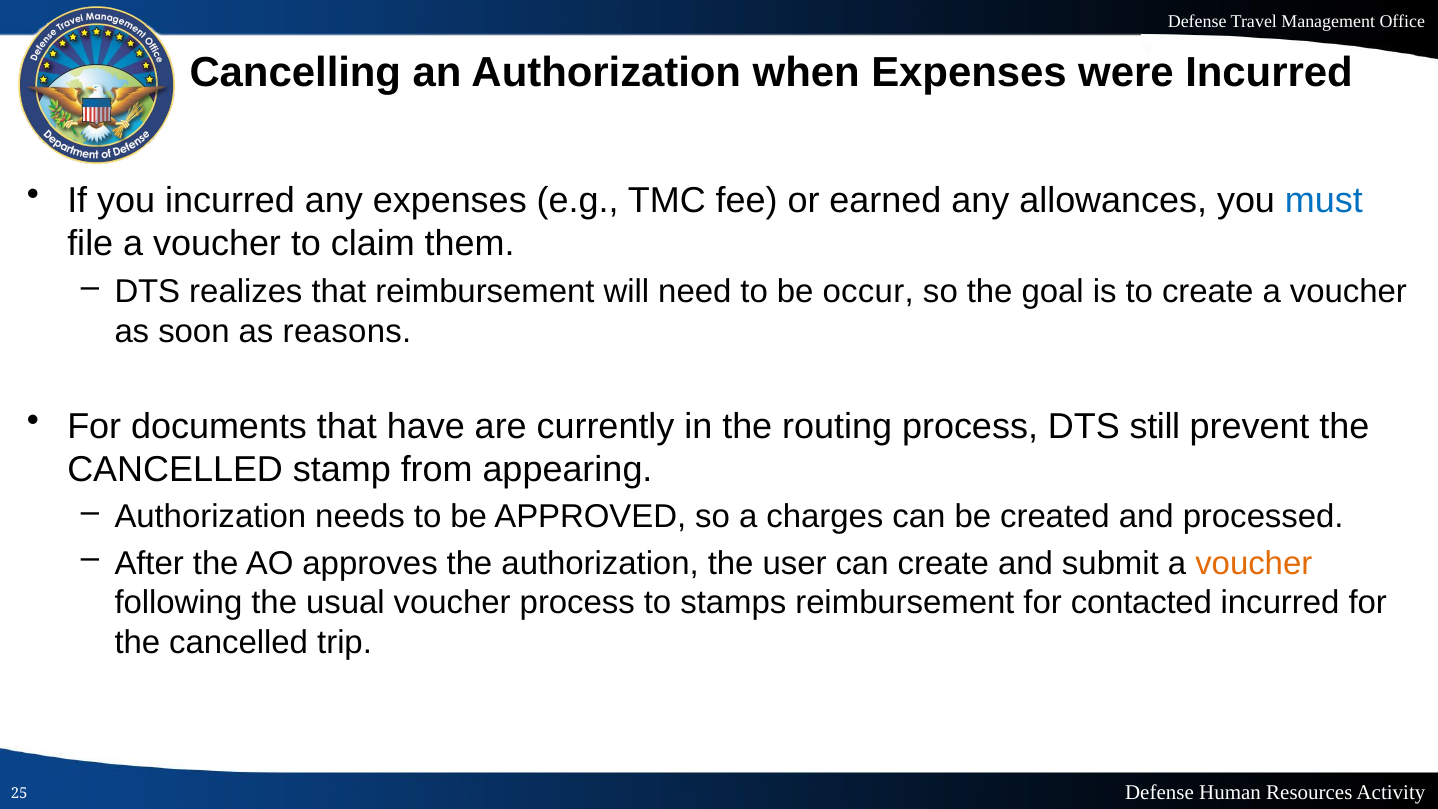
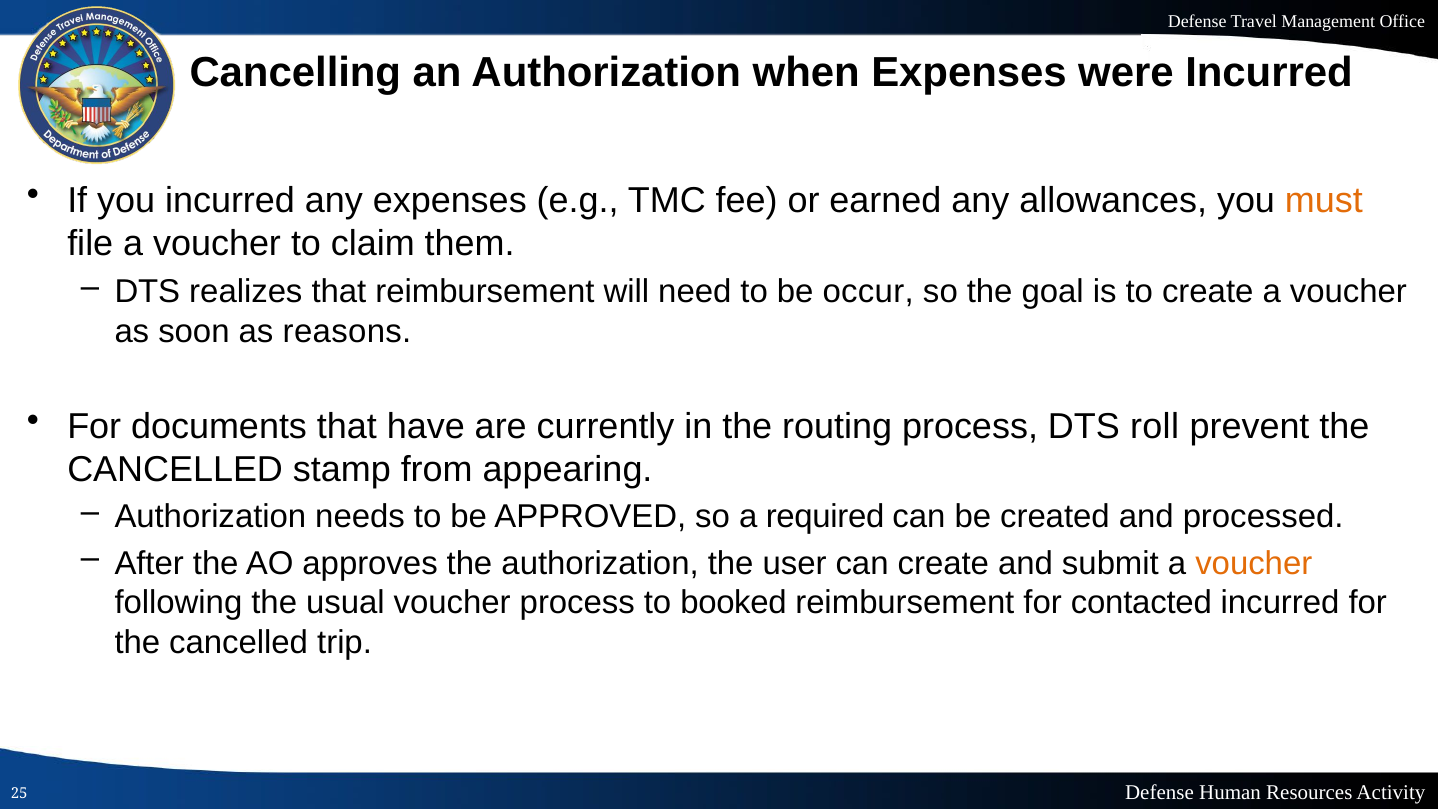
must colour: blue -> orange
still: still -> roll
charges: charges -> required
stamps: stamps -> booked
